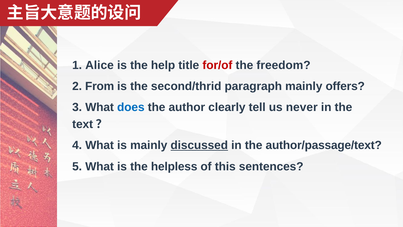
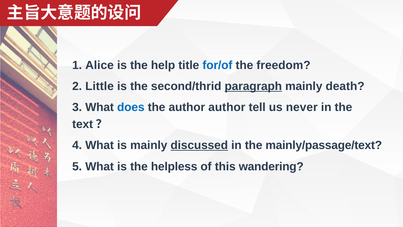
for/of colour: red -> blue
From: From -> Little
paragraph underline: none -> present
offers: offers -> death
author clearly: clearly -> author
author/passage/text: author/passage/text -> mainly/passage/text
sentences: sentences -> wandering
